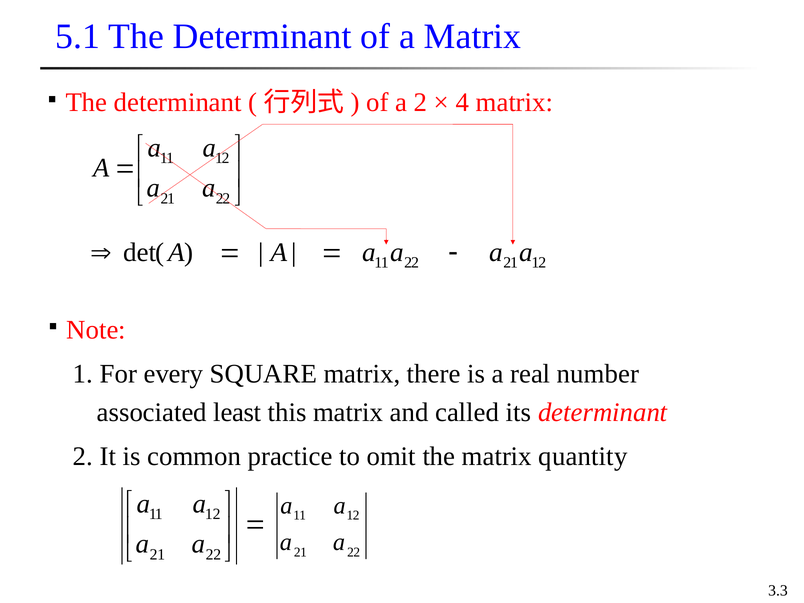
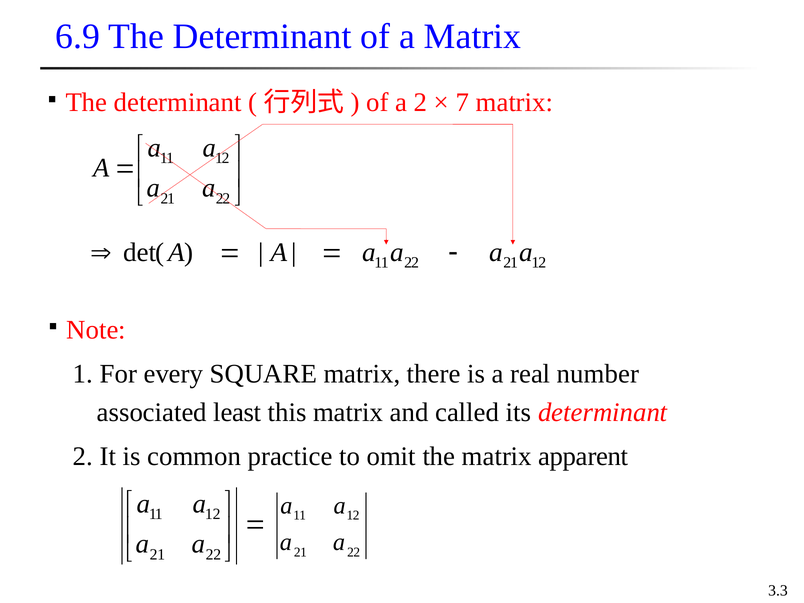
5.1: 5.1 -> 6.9
4: 4 -> 7
quantity: quantity -> apparent
